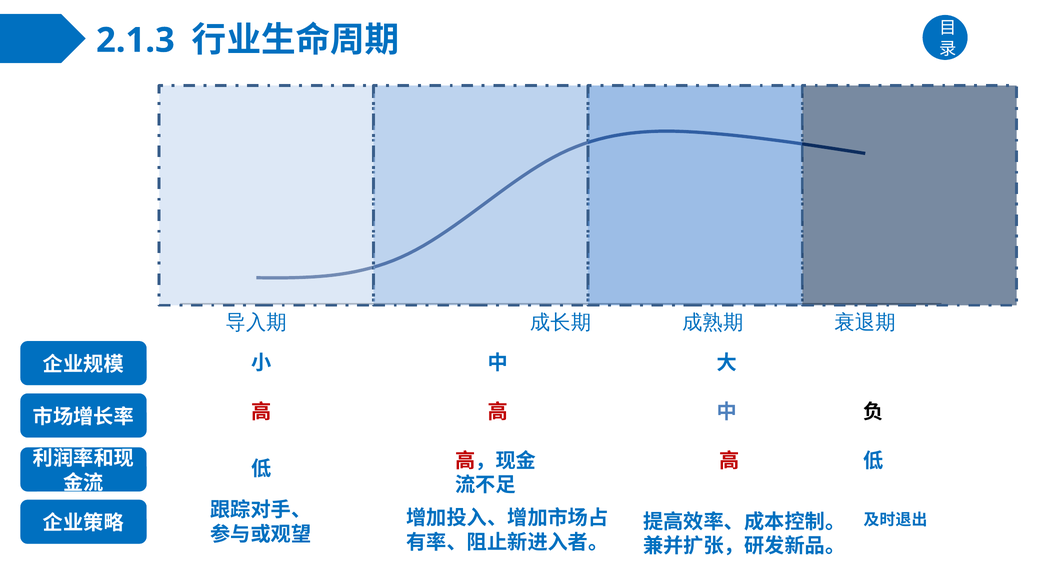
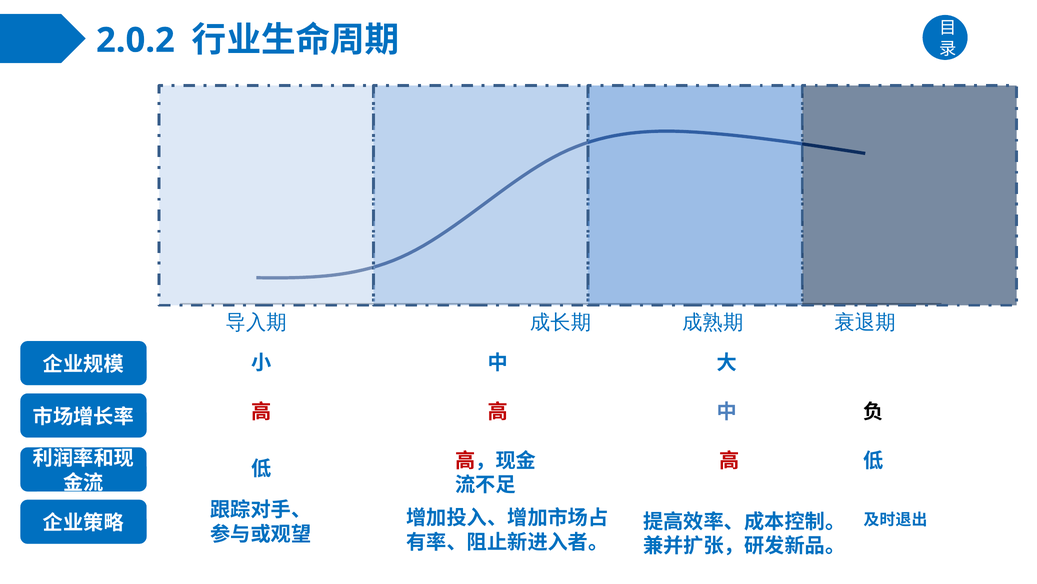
2.1.3: 2.1.3 -> 2.0.2
